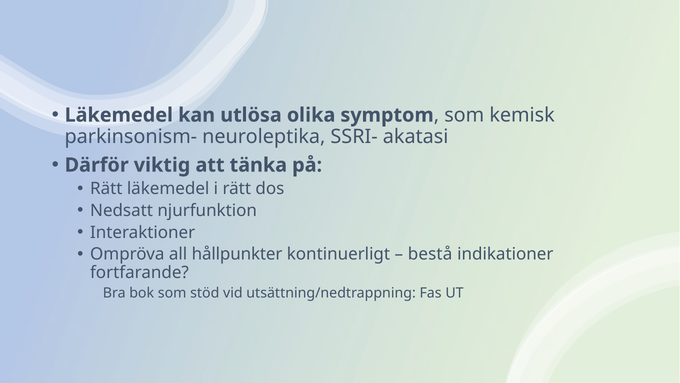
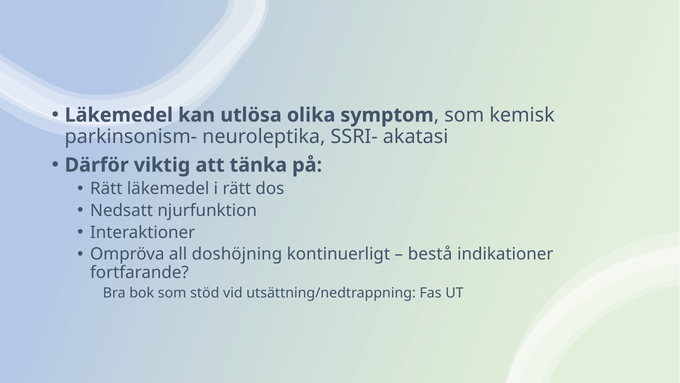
hållpunkter: hållpunkter -> doshöjning
